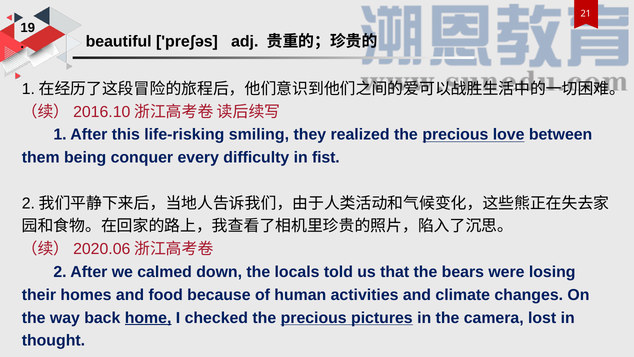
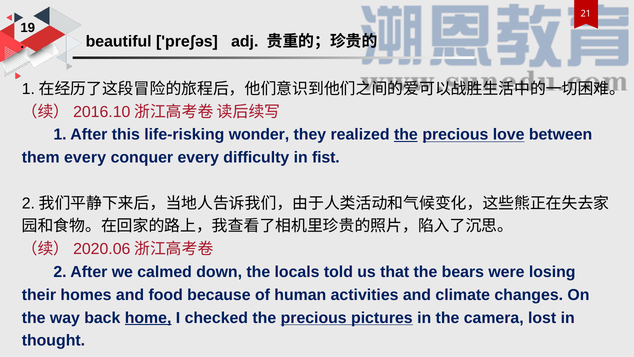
smiling: smiling -> wonder
the at (406, 135) underline: none -> present
them being: being -> every
